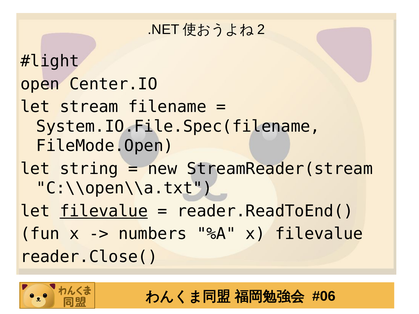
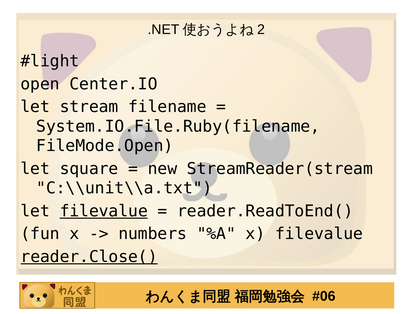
System.IO.File.Spec(filename: System.IO.File.Spec(filename -> System.IO.File.Ruby(filename
string: string -> square
C:\\open\\a.txt: C:\\open\\a.txt -> C:\\unit\\a.txt
reader.Close( underline: none -> present
